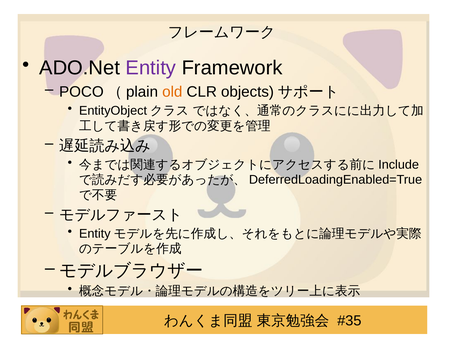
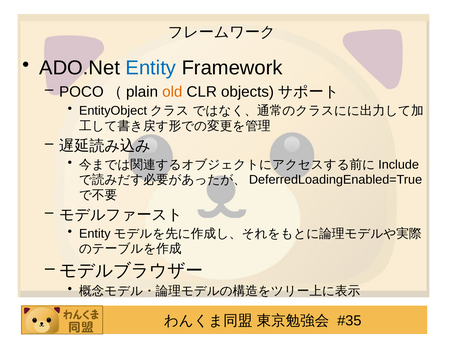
Entity colour: purple -> blue
